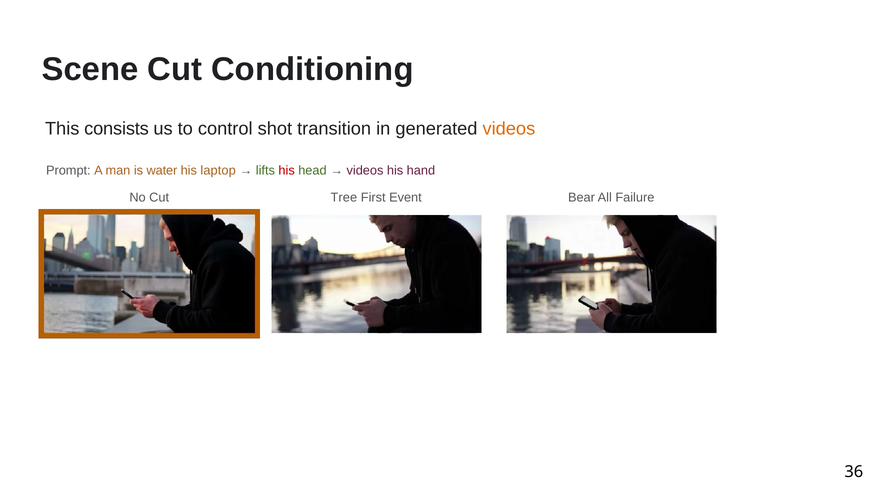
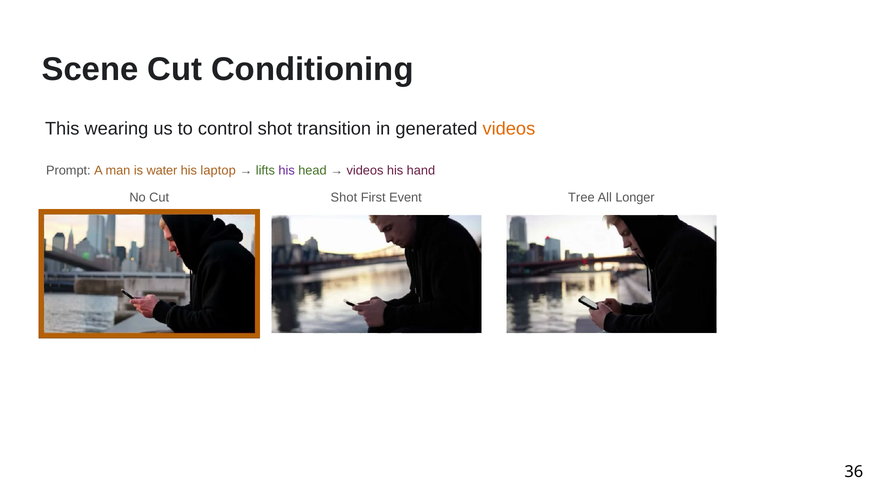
consists: consists -> wearing
his at (287, 170) colour: red -> purple
Cut Tree: Tree -> Shot
Bear: Bear -> Tree
Failure: Failure -> Longer
